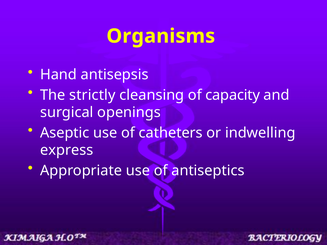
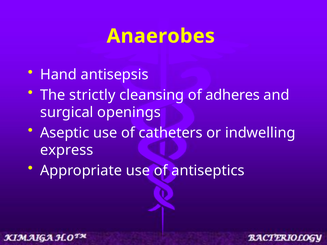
Organisms: Organisms -> Anaerobes
capacity: capacity -> adheres
